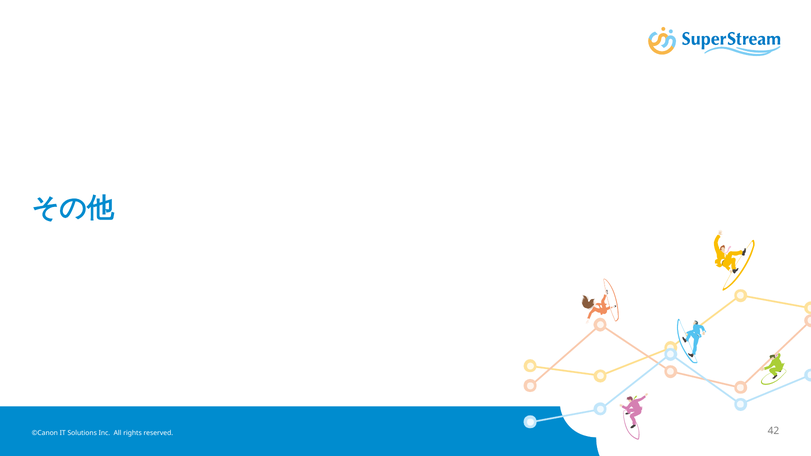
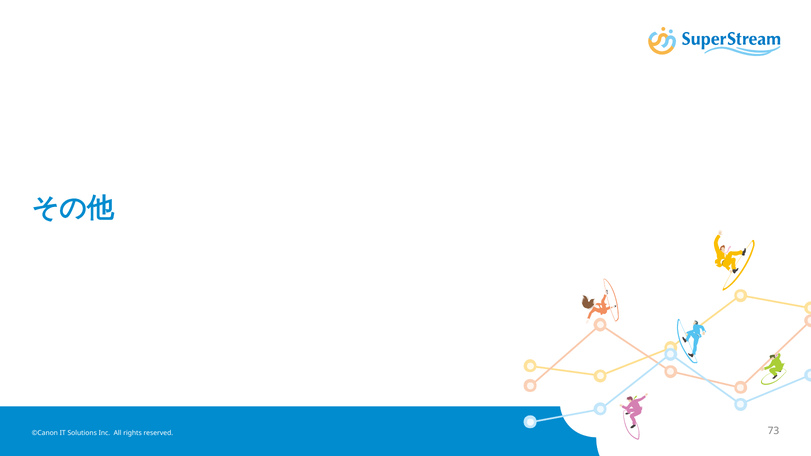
42: 42 -> 73
